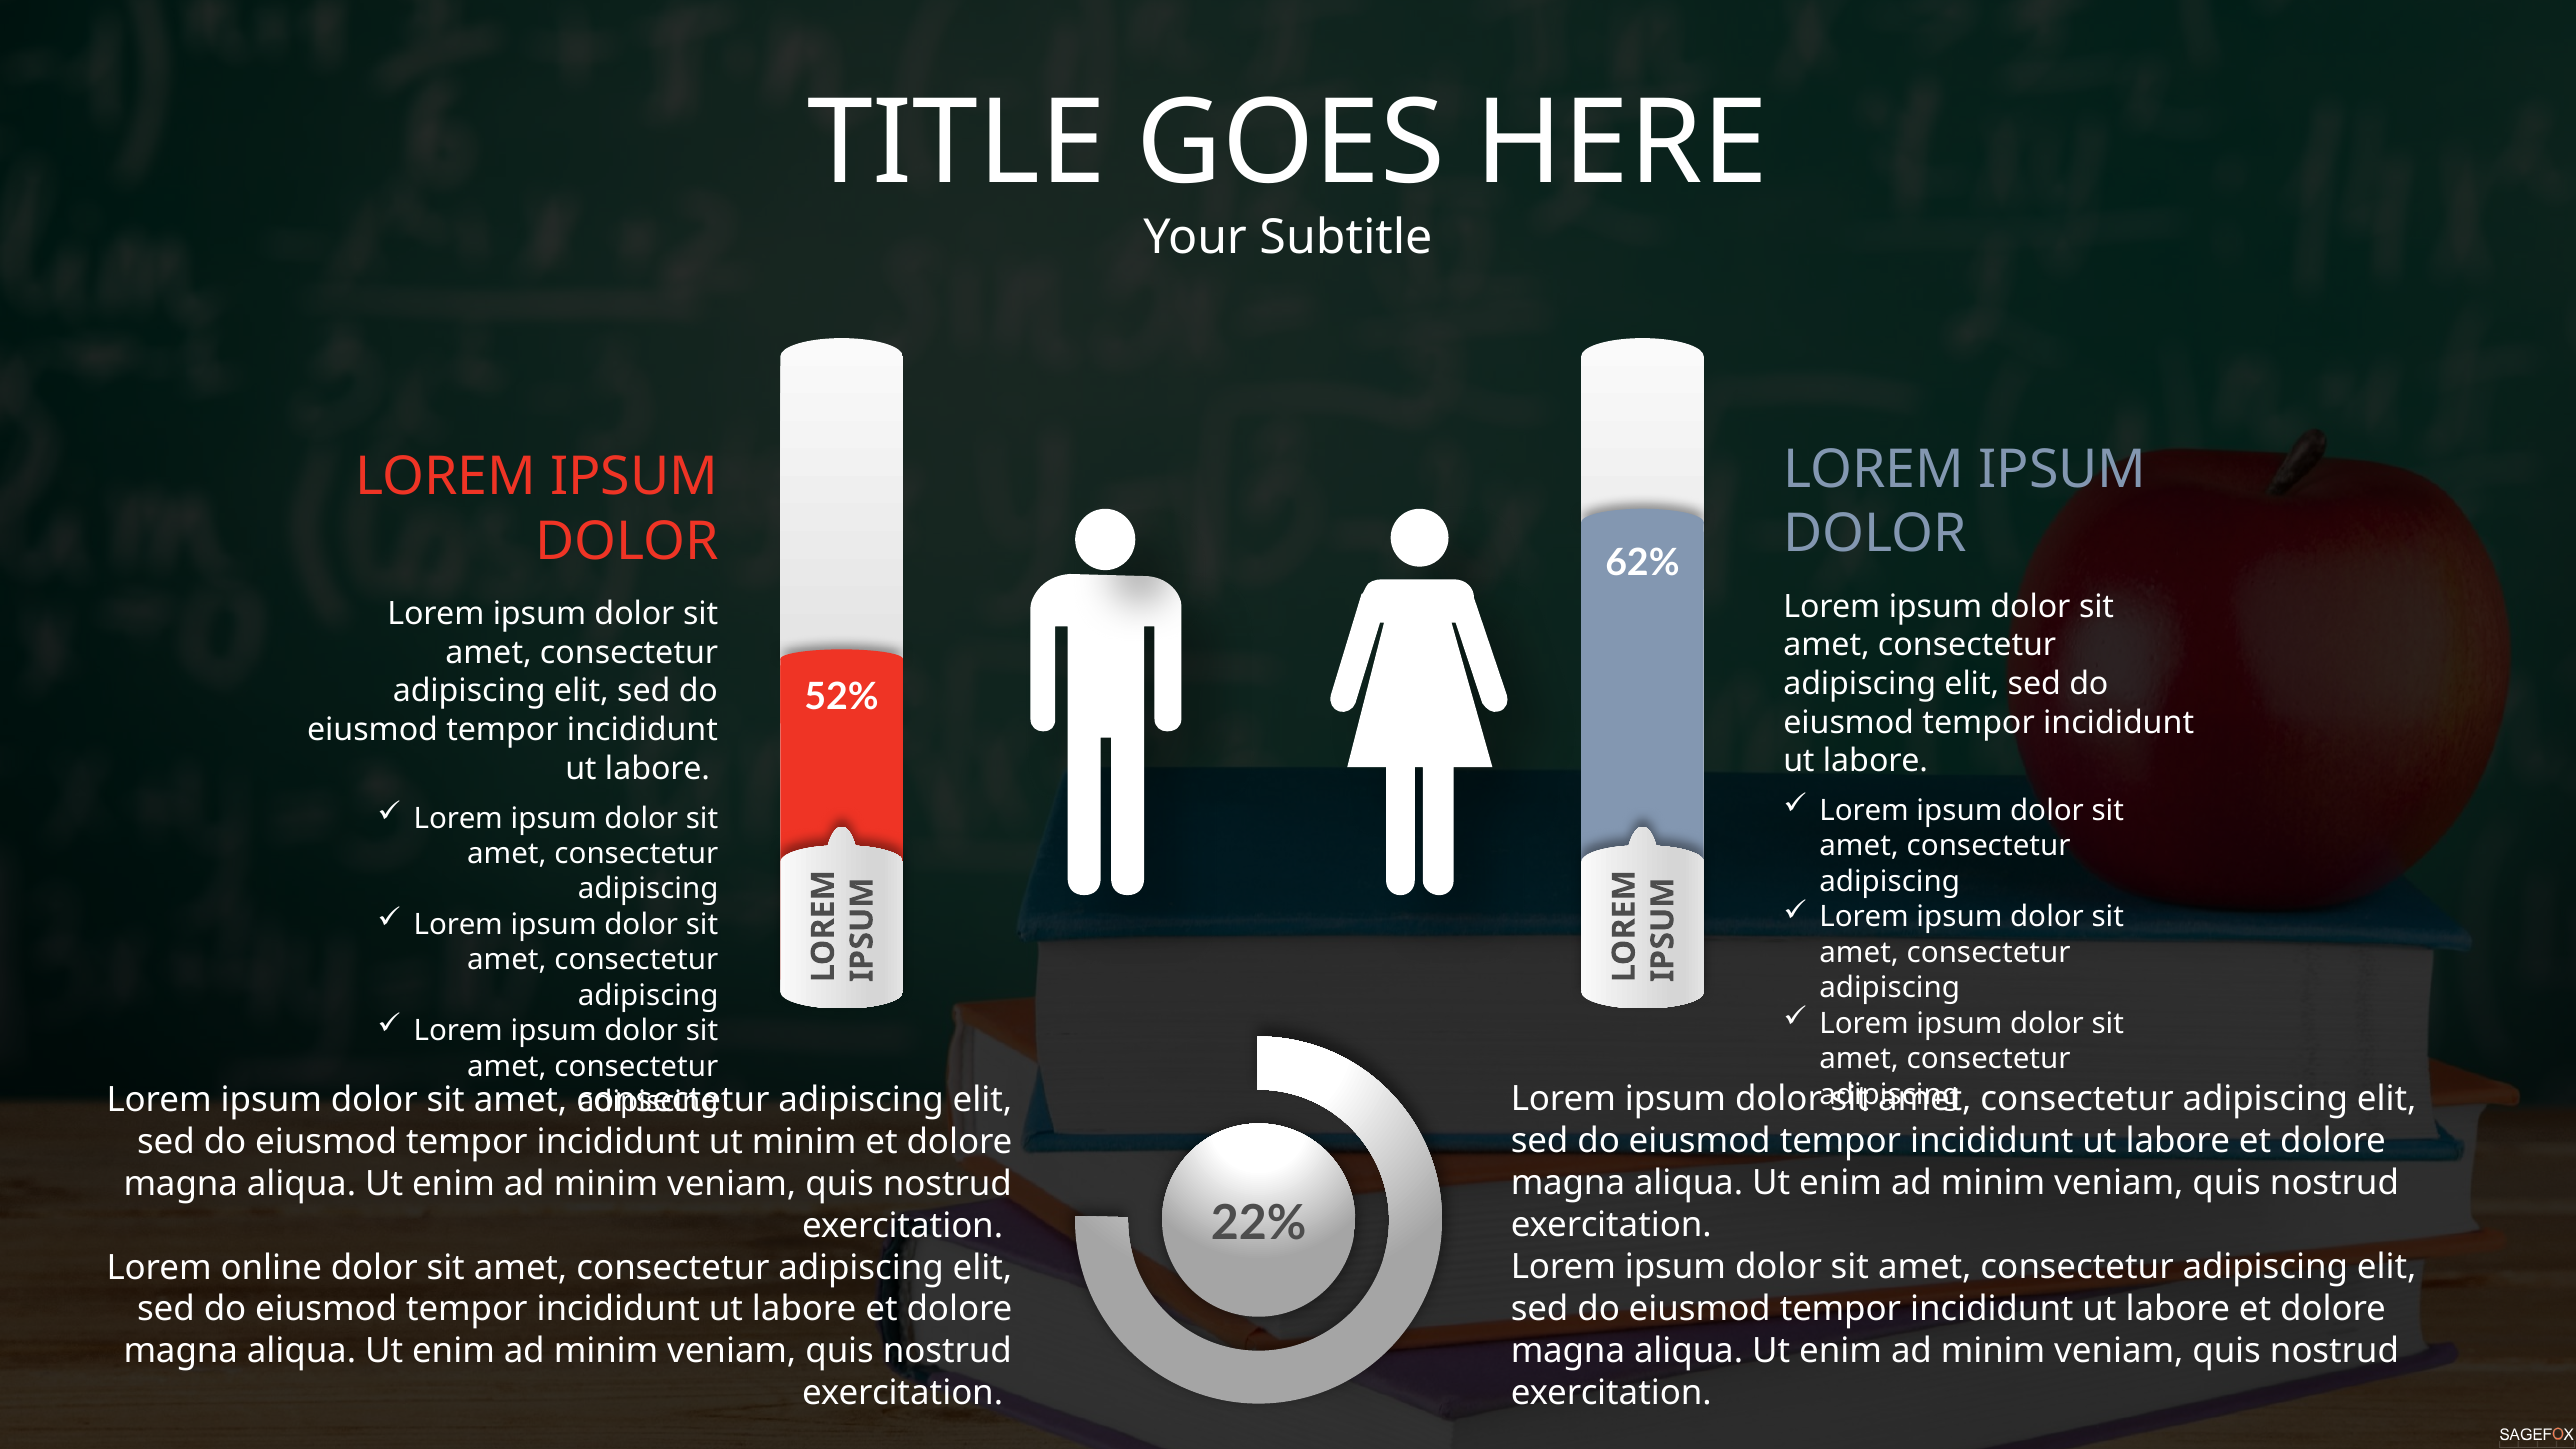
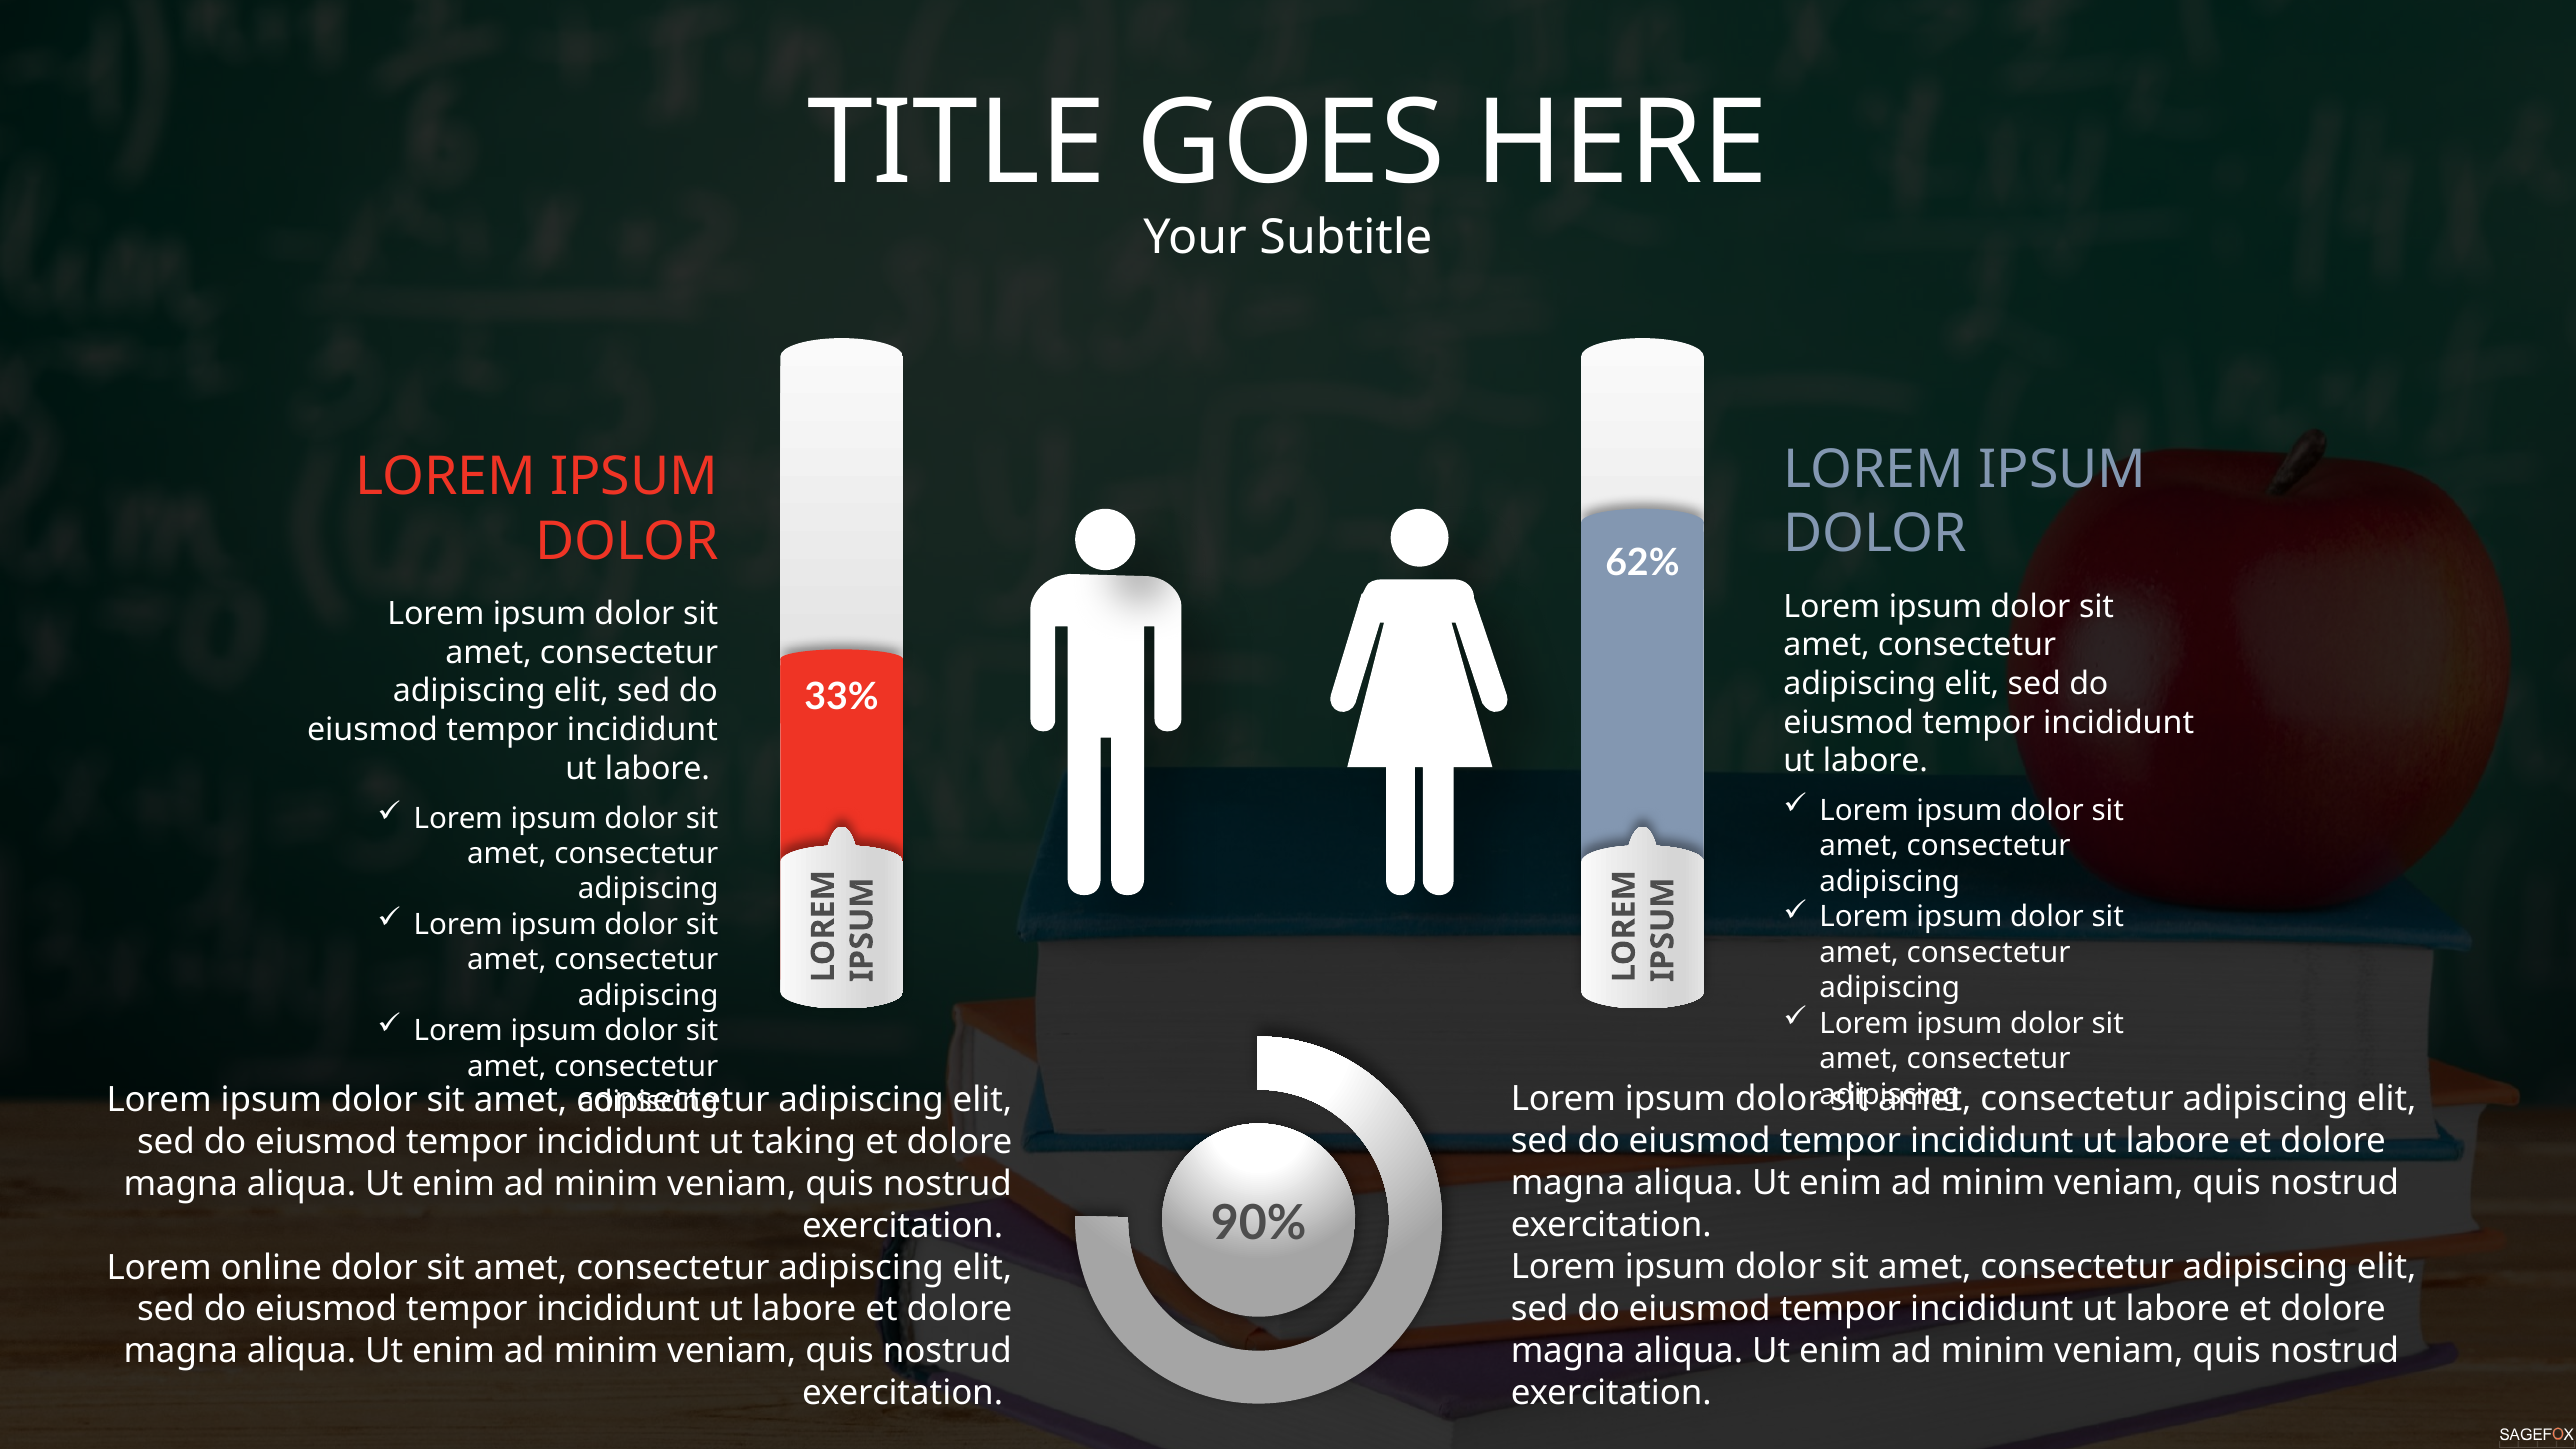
52%: 52% -> 33%
ut minim: minim -> taking
22%: 22% -> 90%
